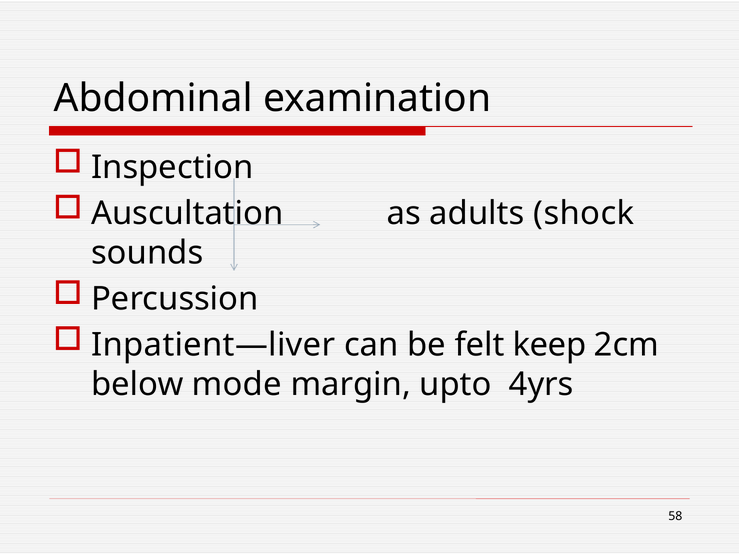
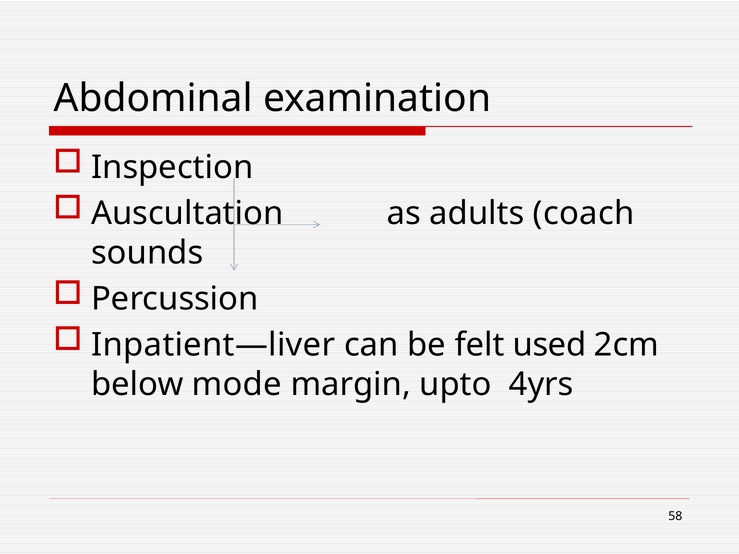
shock: shock -> coach
keep: keep -> used
